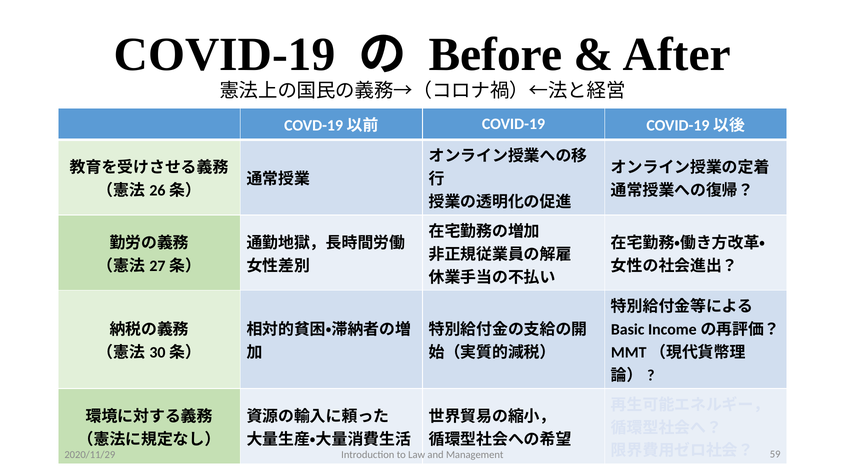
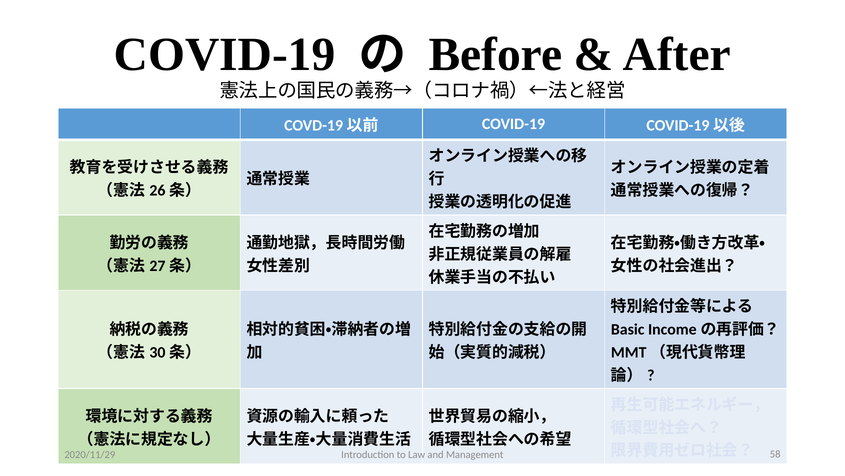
59: 59 -> 58
